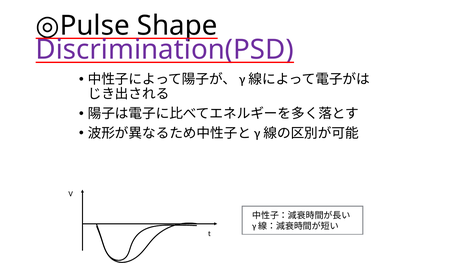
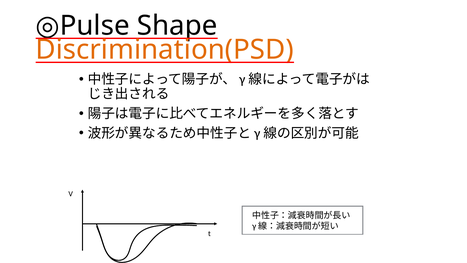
Discrimination(PSD colour: purple -> orange
